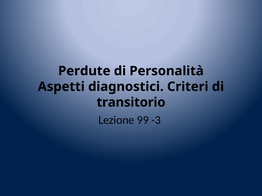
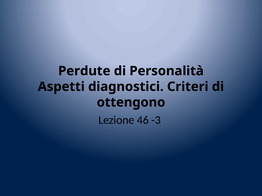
transitorio: transitorio -> ottengono
99: 99 -> 46
